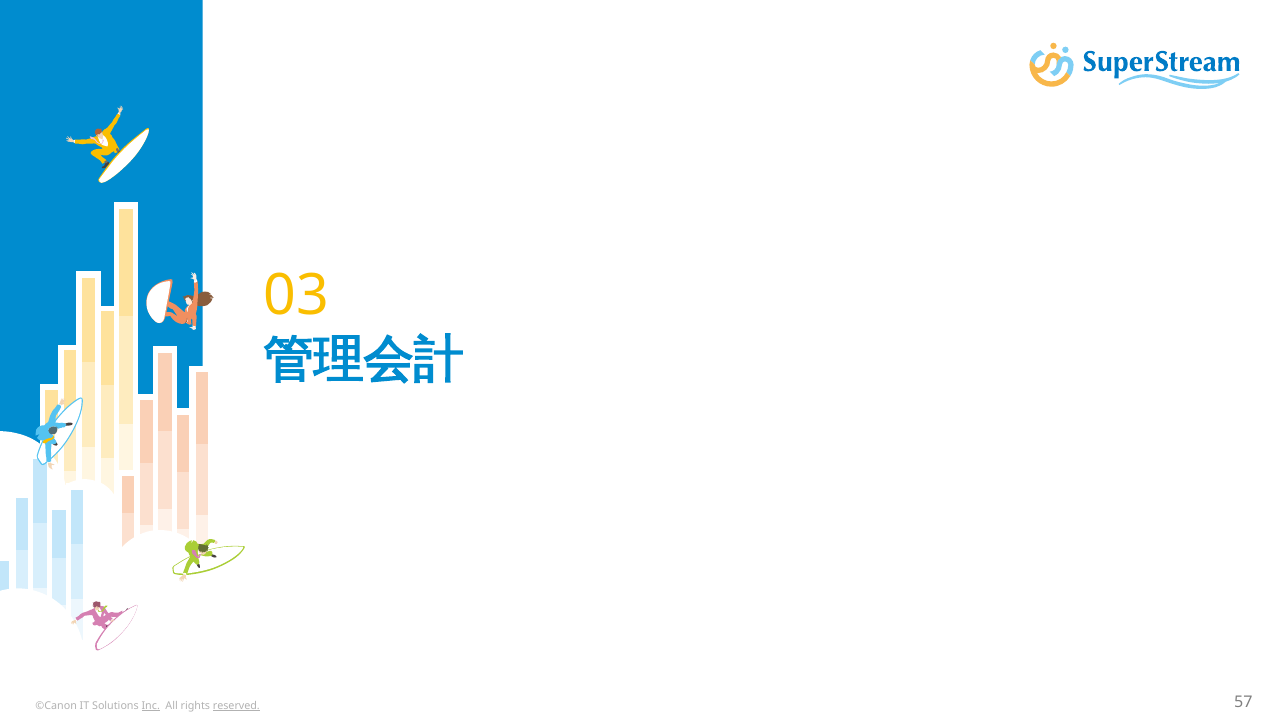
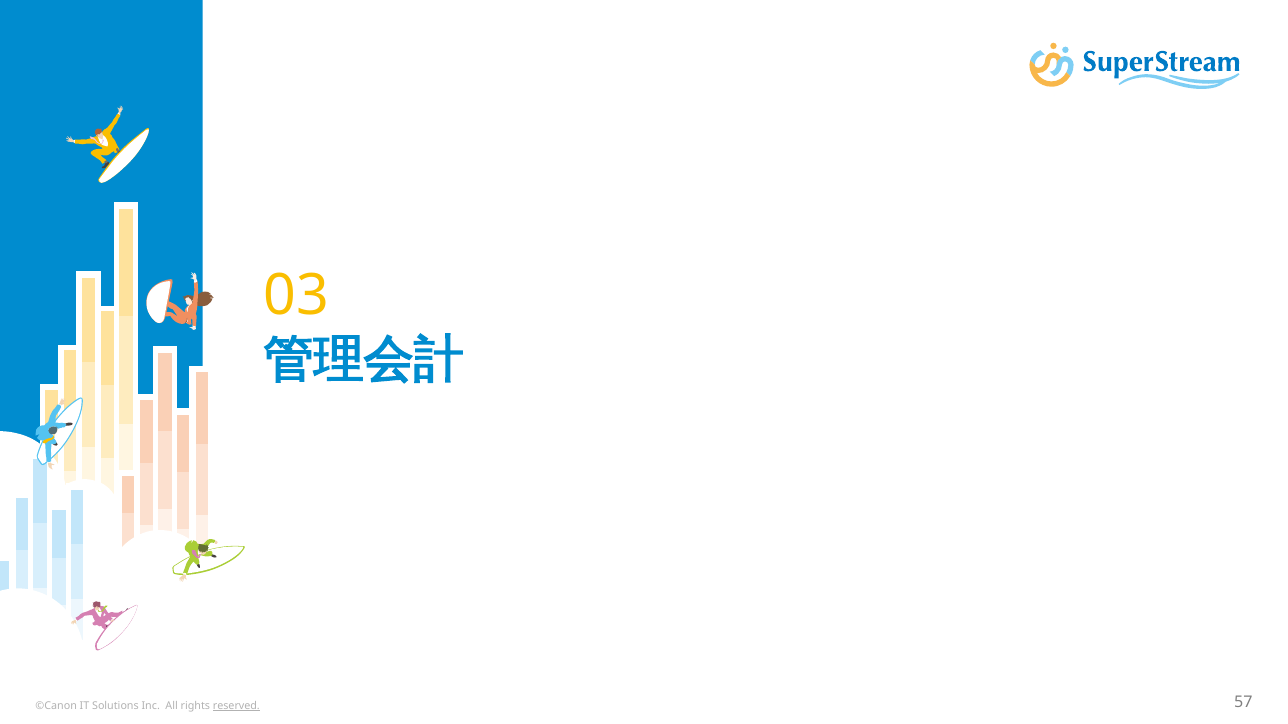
Inc underline: present -> none
